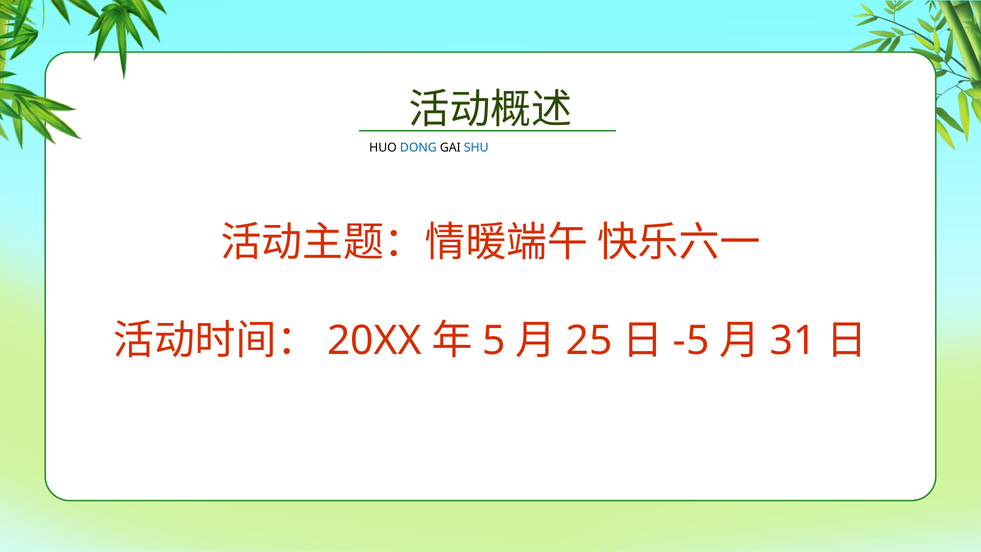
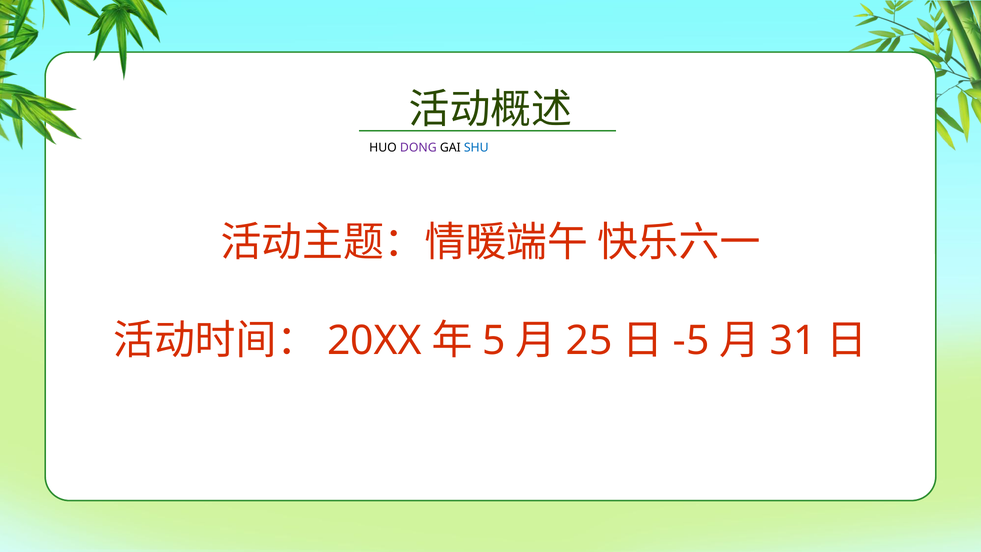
DONG colour: blue -> purple
